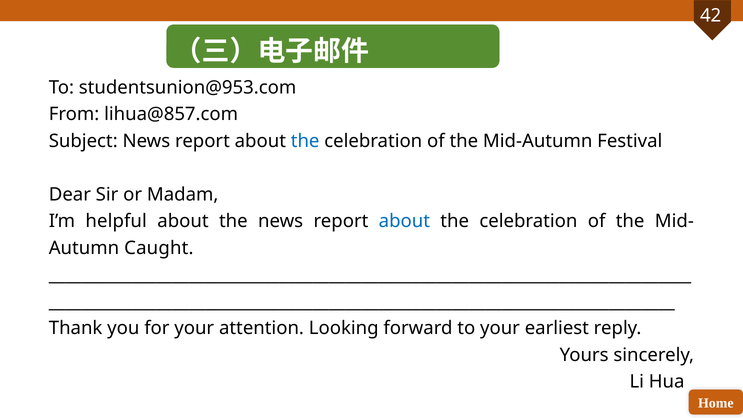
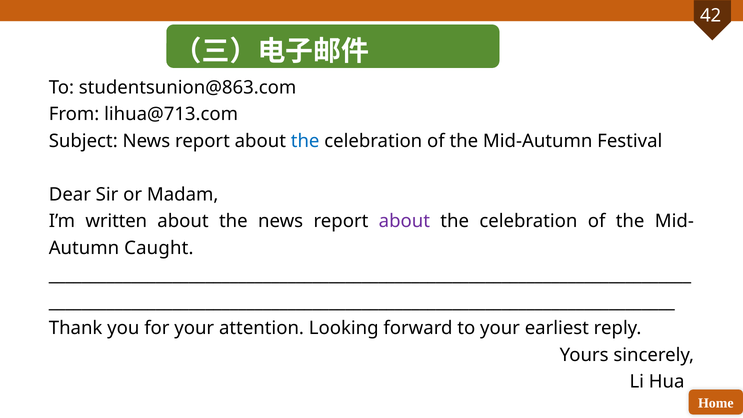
studentsunion@953.com: studentsunion@953.com -> studentsunion@863.com
lihua@857.com: lihua@857.com -> lihua@713.com
helpful: helpful -> written
about at (404, 221) colour: blue -> purple
